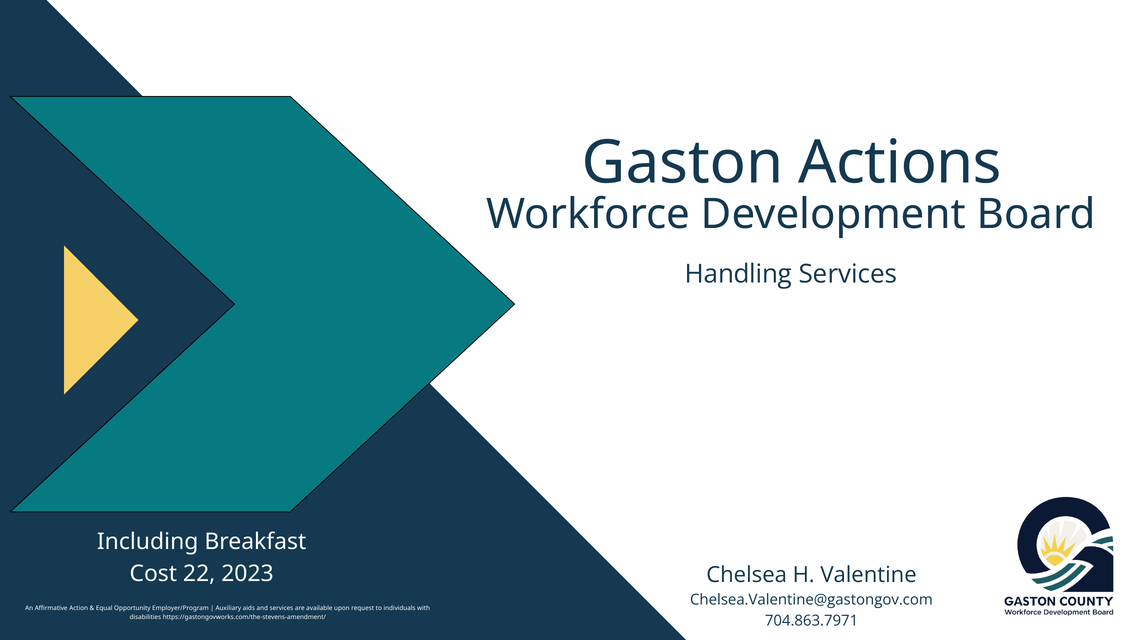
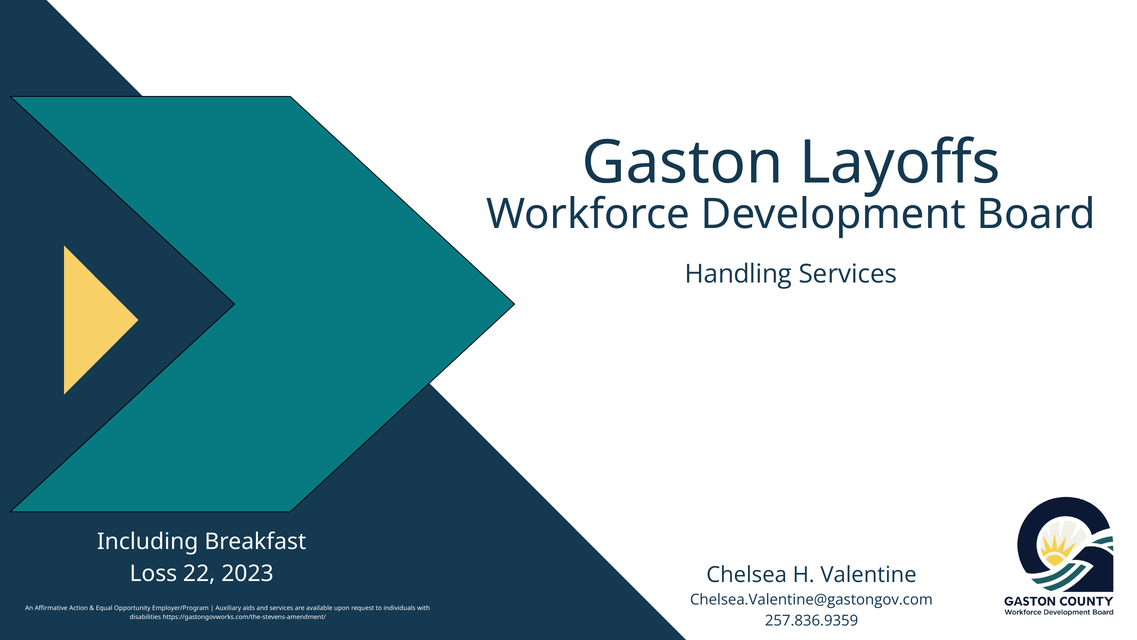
Actions: Actions -> Layoffs
Cost: Cost -> Loss
704.863.7971: 704.863.7971 -> 257.836.9359
